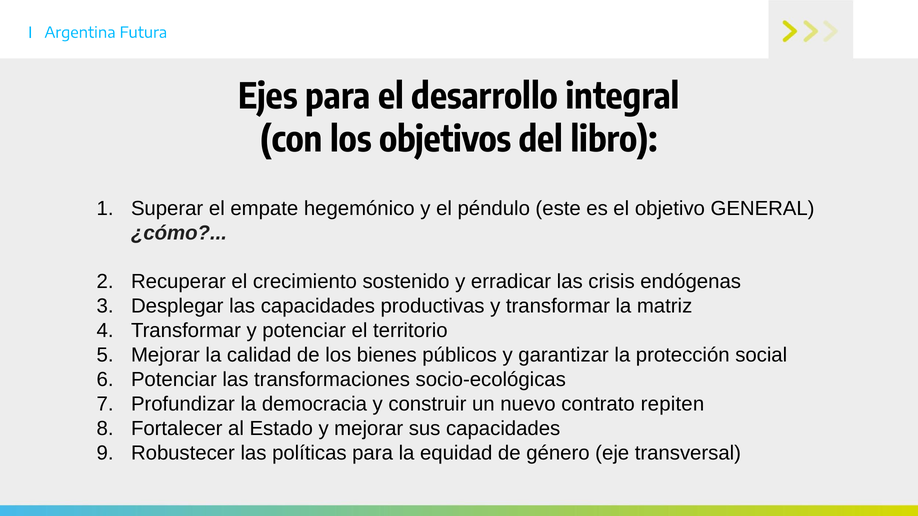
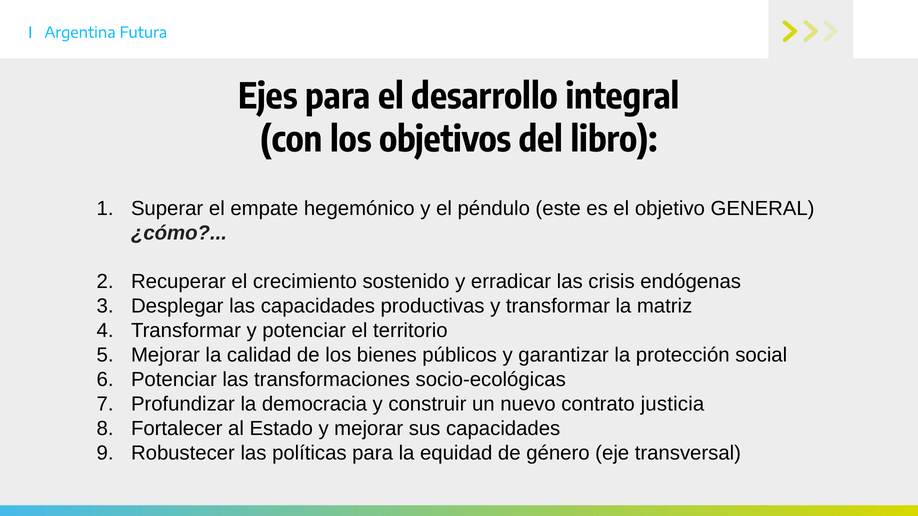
repiten: repiten -> justicia
